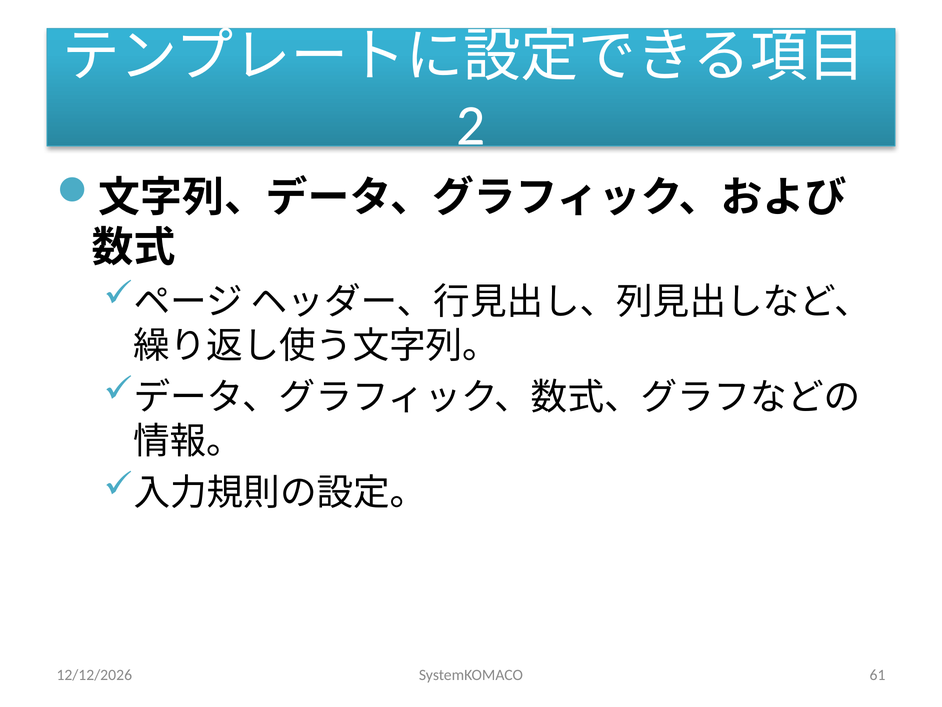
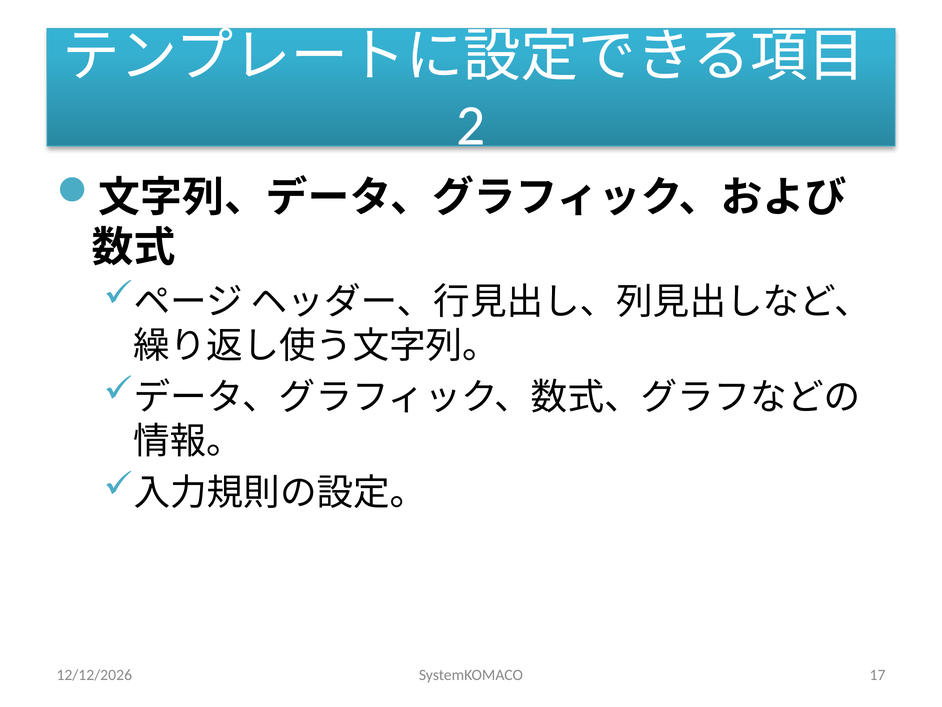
61: 61 -> 17
